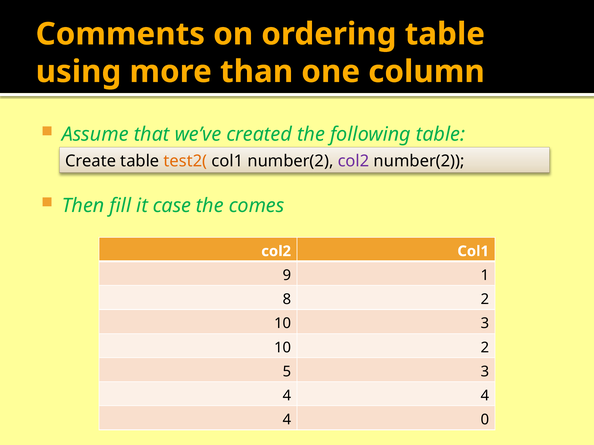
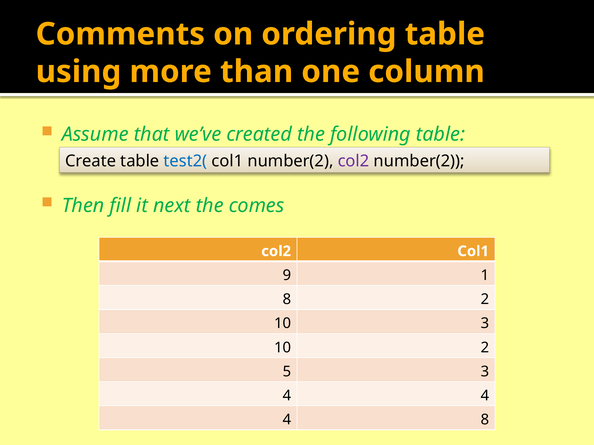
test2( colour: orange -> blue
case: case -> next
4 0: 0 -> 8
